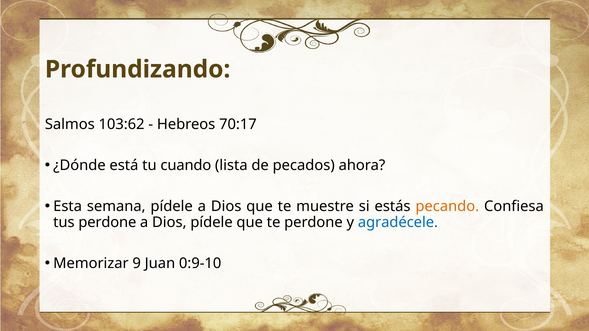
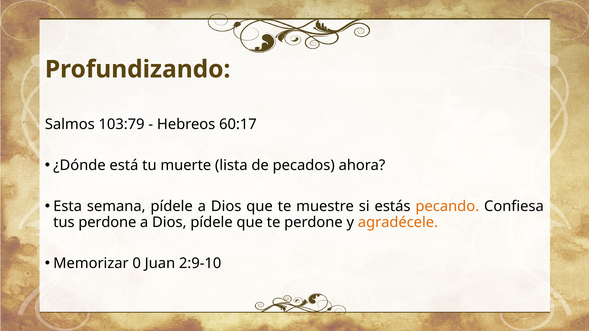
103:62: 103:62 -> 103:79
70:17: 70:17 -> 60:17
cuando: cuando -> muerte
agradécele colour: blue -> orange
9: 9 -> 0
0:9-10: 0:9-10 -> 2:9-10
